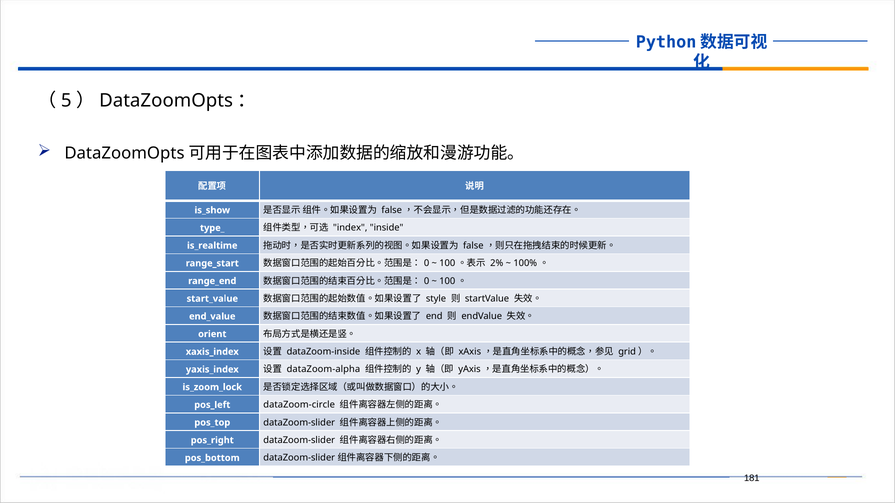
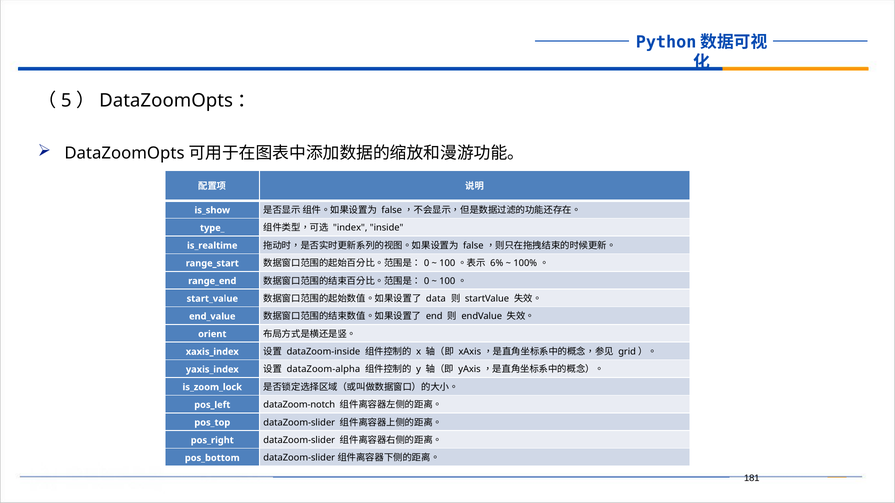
2%: 2% -> 6%
style: style -> data
dataZoom-circle: dataZoom-circle -> dataZoom-notch
